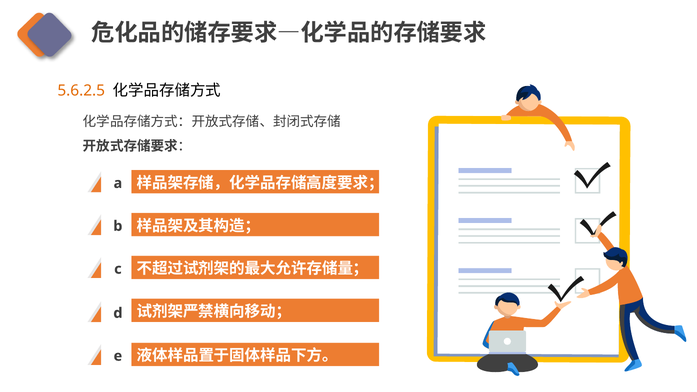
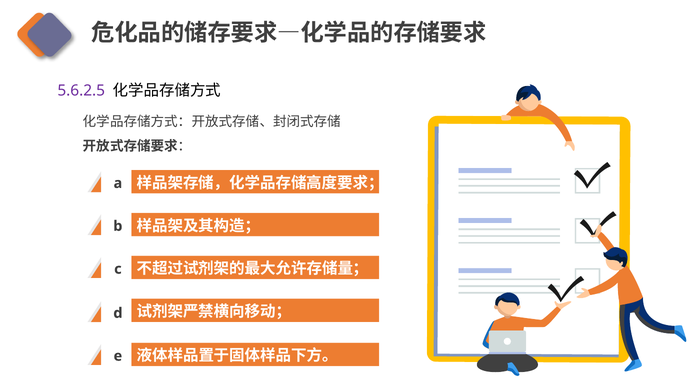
5.6.2.5 colour: orange -> purple
